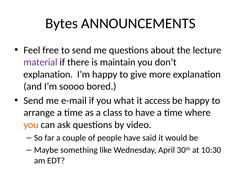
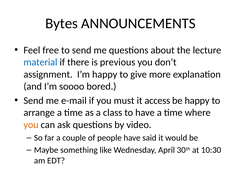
material colour: purple -> blue
maintain: maintain -> previous
explanation at (48, 74): explanation -> assignment
what: what -> must
